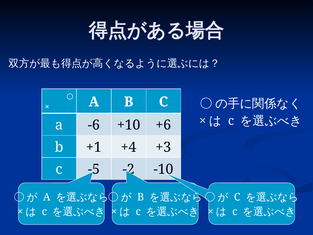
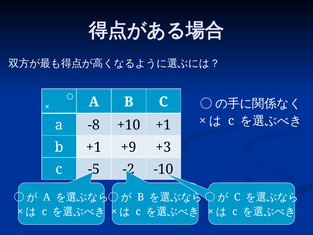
-6: -6 -> -8
+10 +6: +6 -> +1
+4: +4 -> +9
